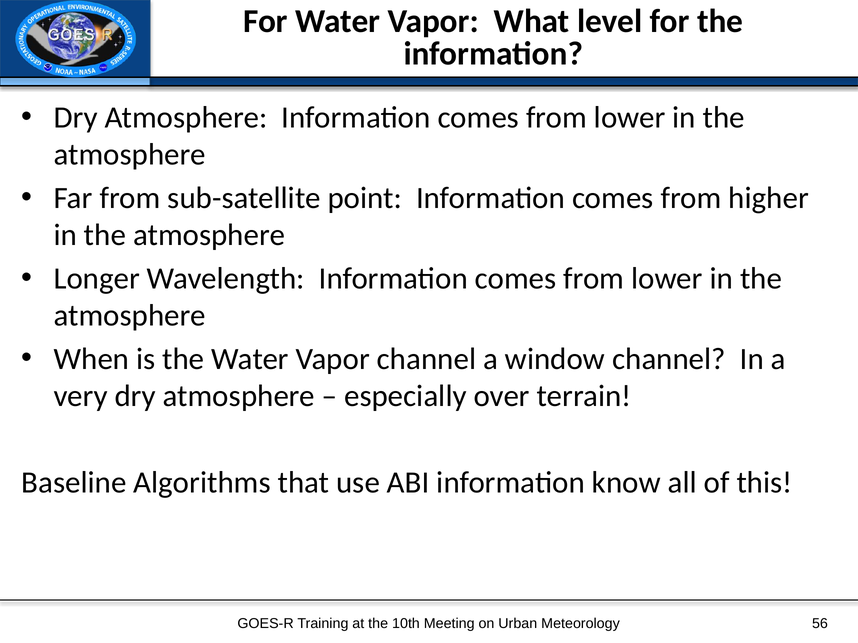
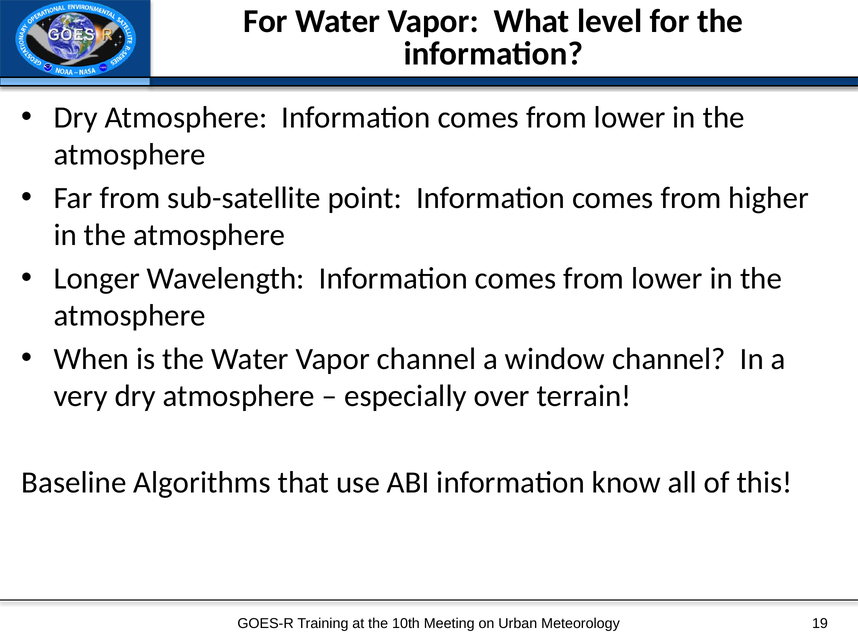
56: 56 -> 19
